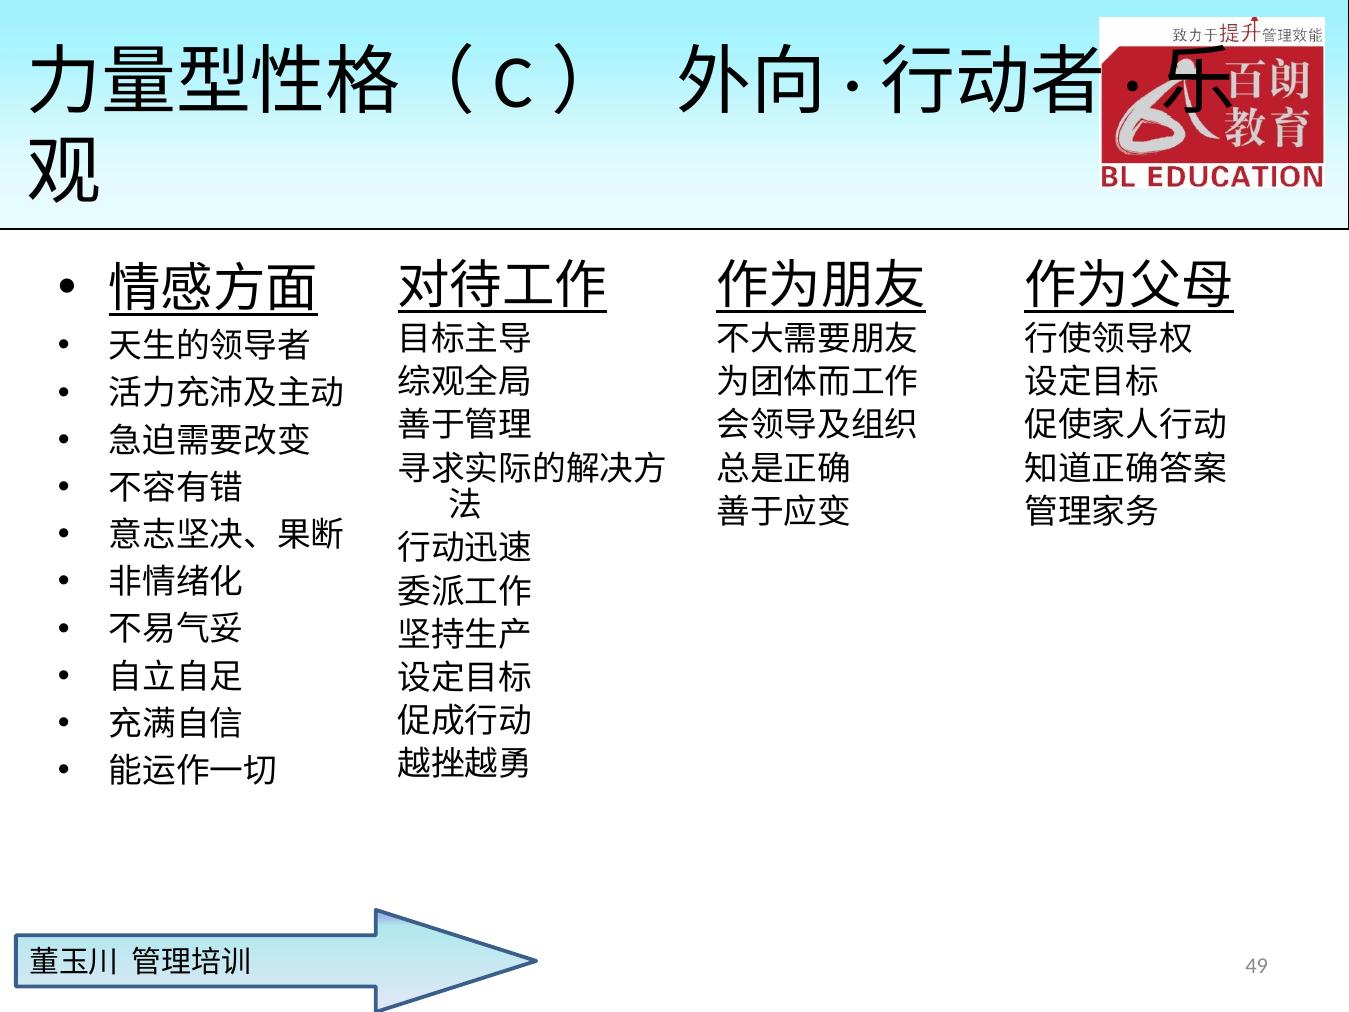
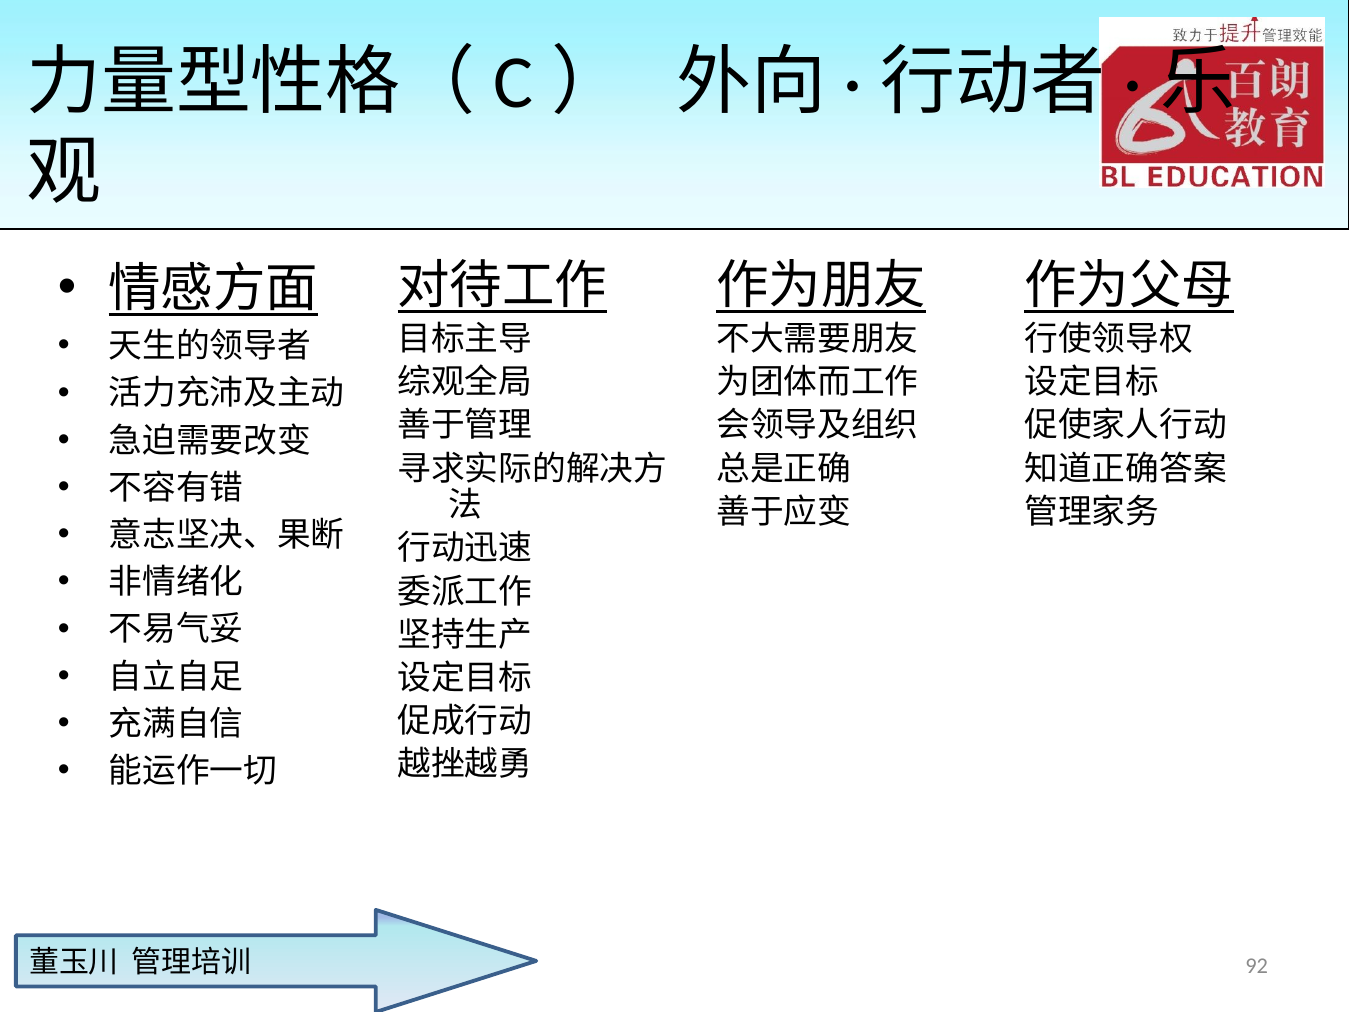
49: 49 -> 92
